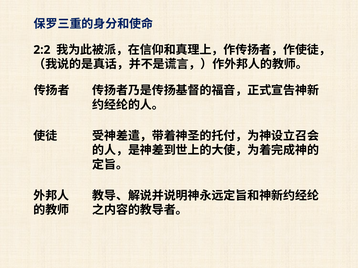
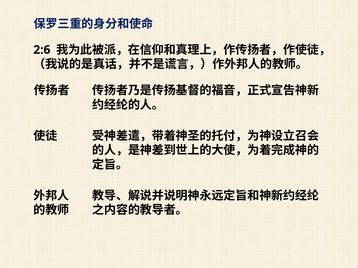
2:2: 2:2 -> 2:6
